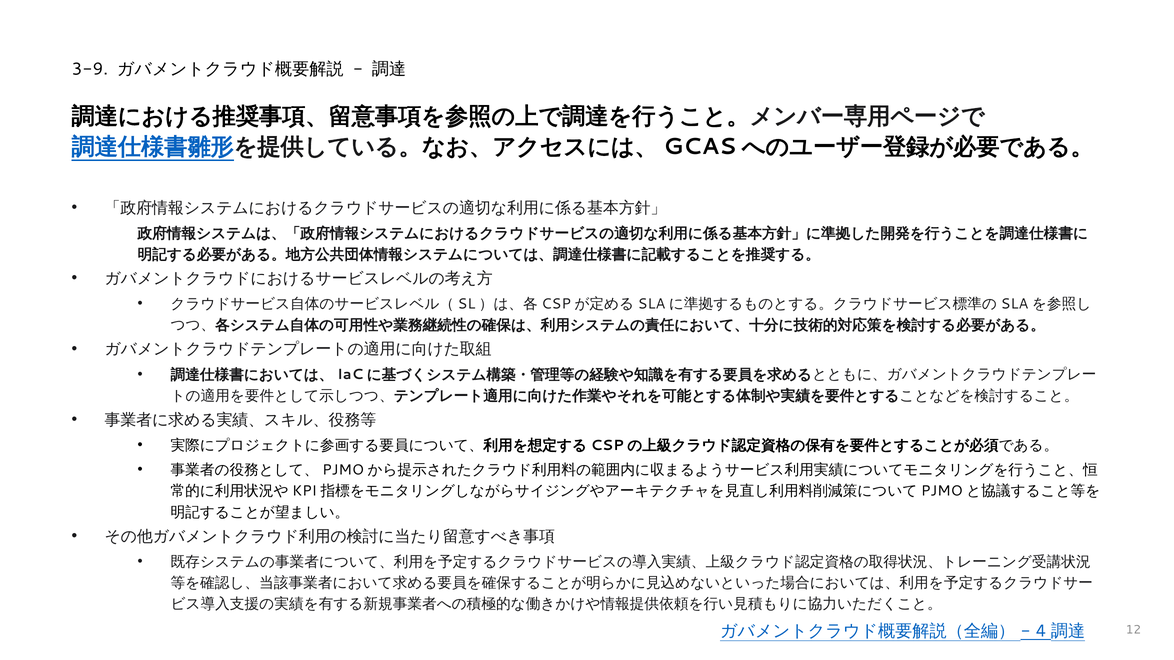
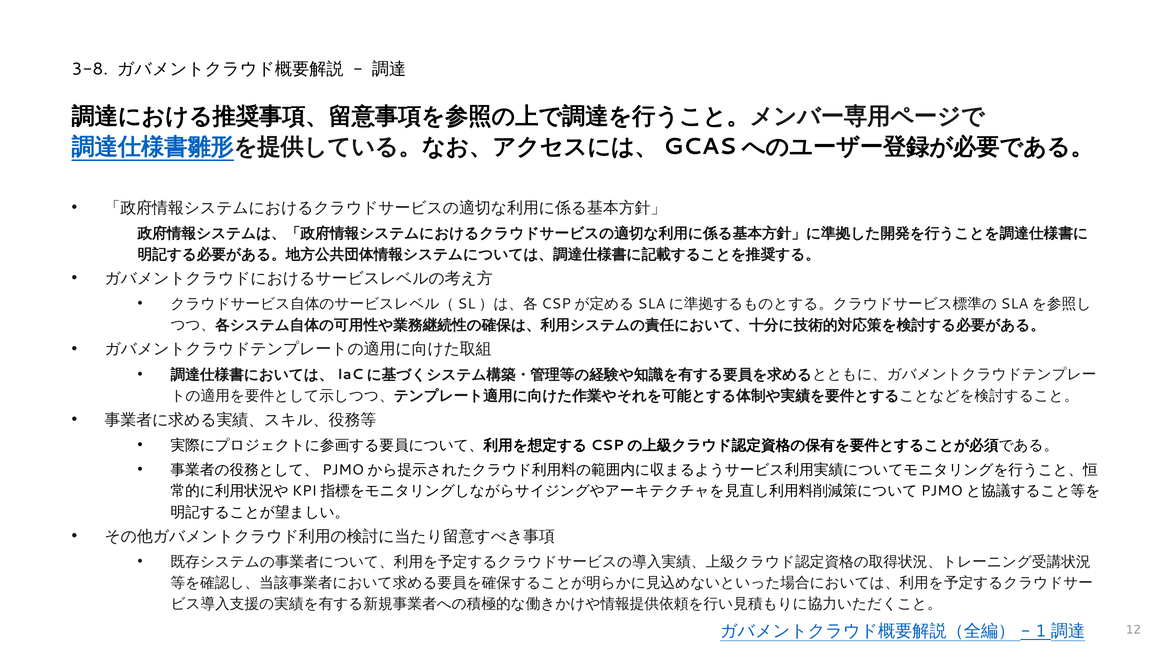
3-9: 3-9 -> 3-8
4: 4 -> 1
